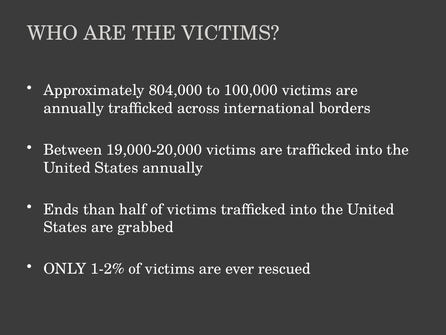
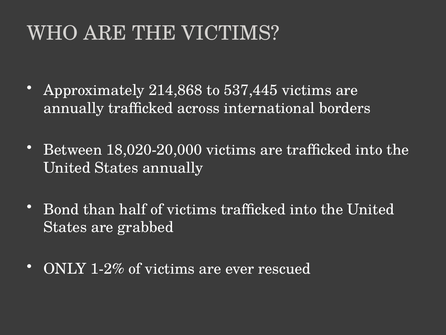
804,000: 804,000 -> 214,868
100,000: 100,000 -> 537,445
19,000-20,000: 19,000-20,000 -> 18,020-20,000
Ends: Ends -> Bond
